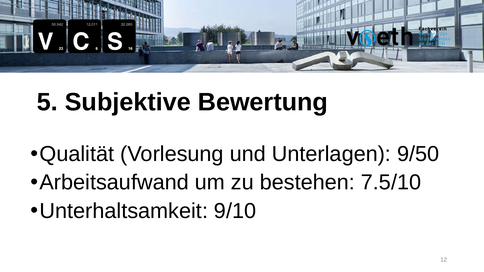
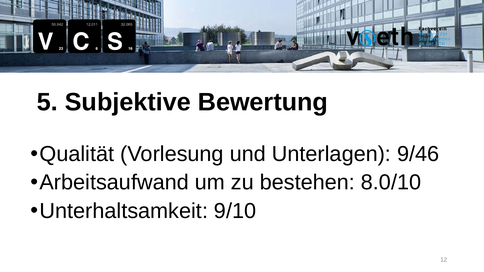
9/50: 9/50 -> 9/46
7.5/10: 7.5/10 -> 8.0/10
